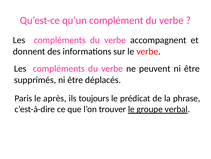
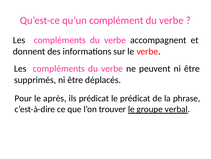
Paris: Paris -> Pour
ils toujours: toujours -> prédicat
